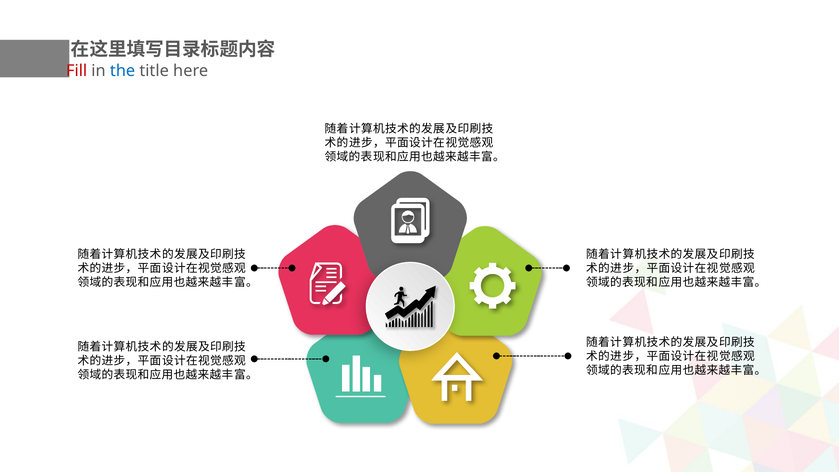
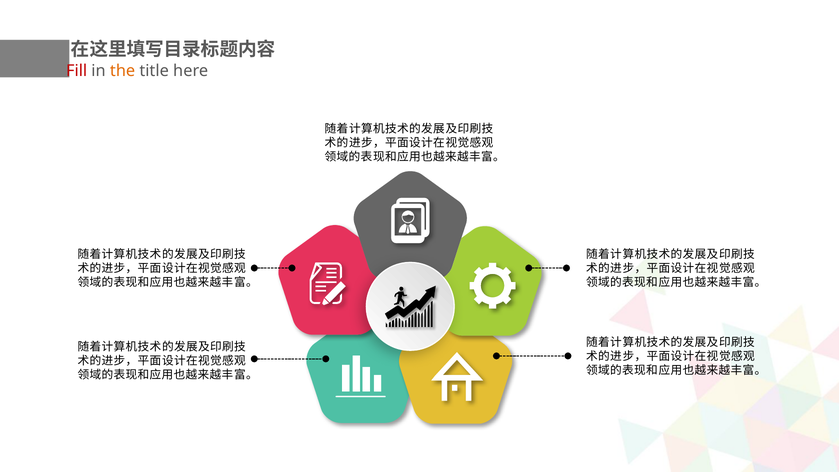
the colour: blue -> orange
